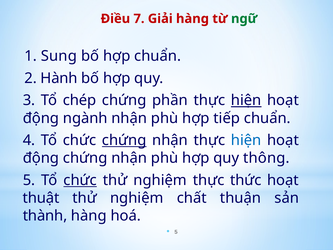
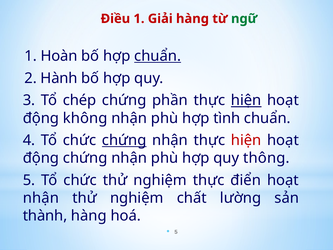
Điều 7: 7 -> 1
Sung: Sung -> Hoàn
chuẩn at (158, 56) underline: none -> present
ngành: ngành -> không
tiếp: tiếp -> tình
hiện at (246, 140) colour: blue -> red
chức at (80, 180) underline: present -> none
thức: thức -> điển
thuật at (41, 198): thuật -> nhận
thuận: thuận -> lường
